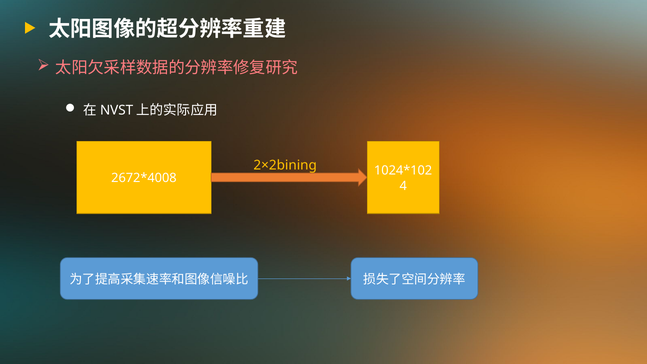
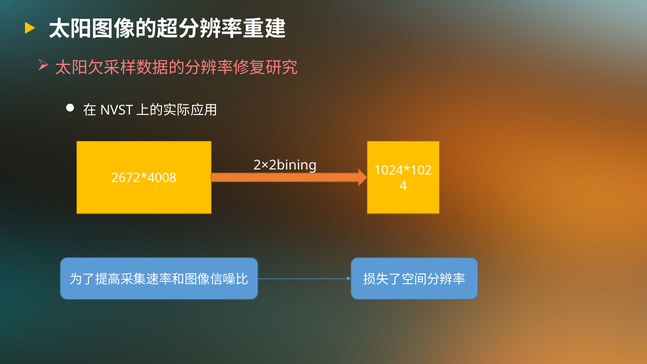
2×2bining colour: yellow -> white
